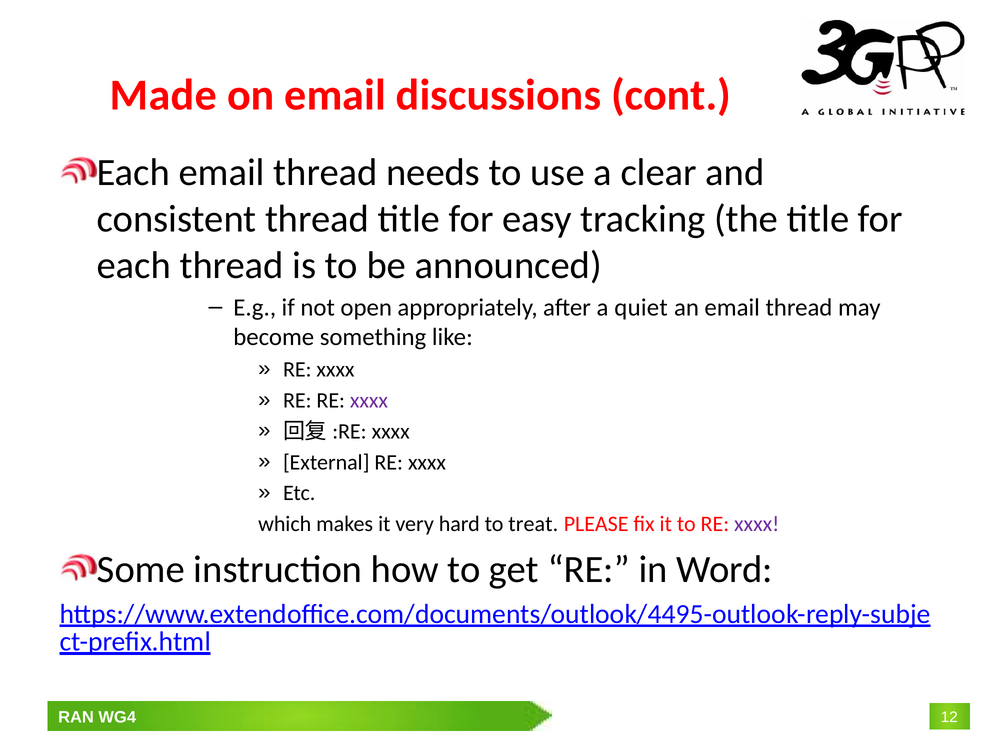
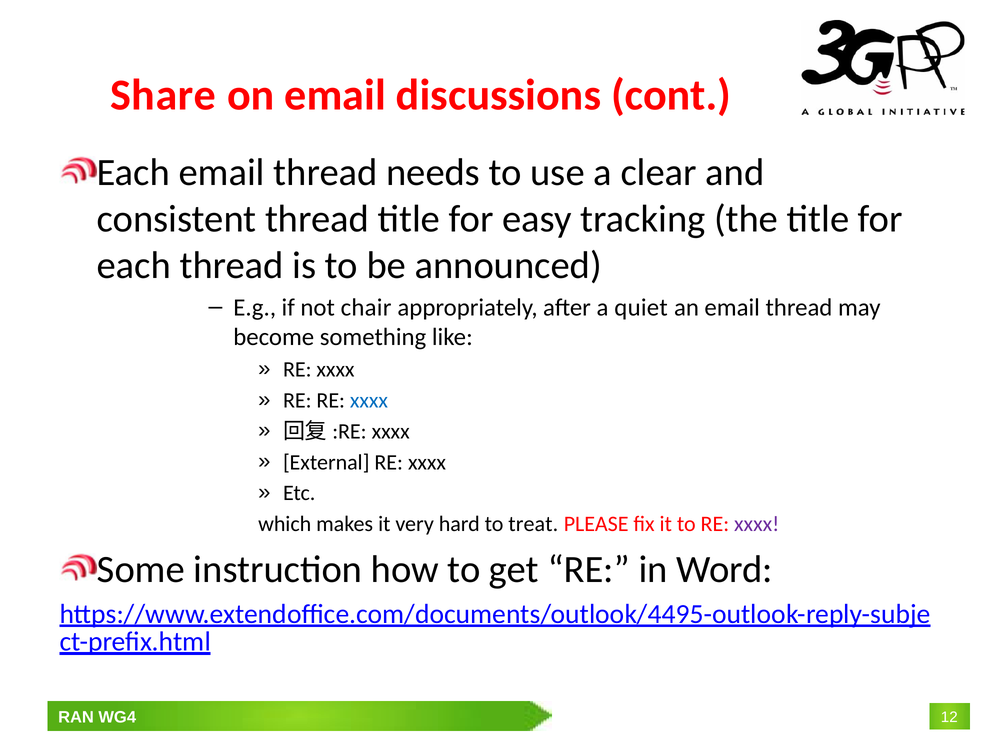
Made: Made -> Share
open: open -> chair
xxxx at (369, 400) colour: purple -> blue
